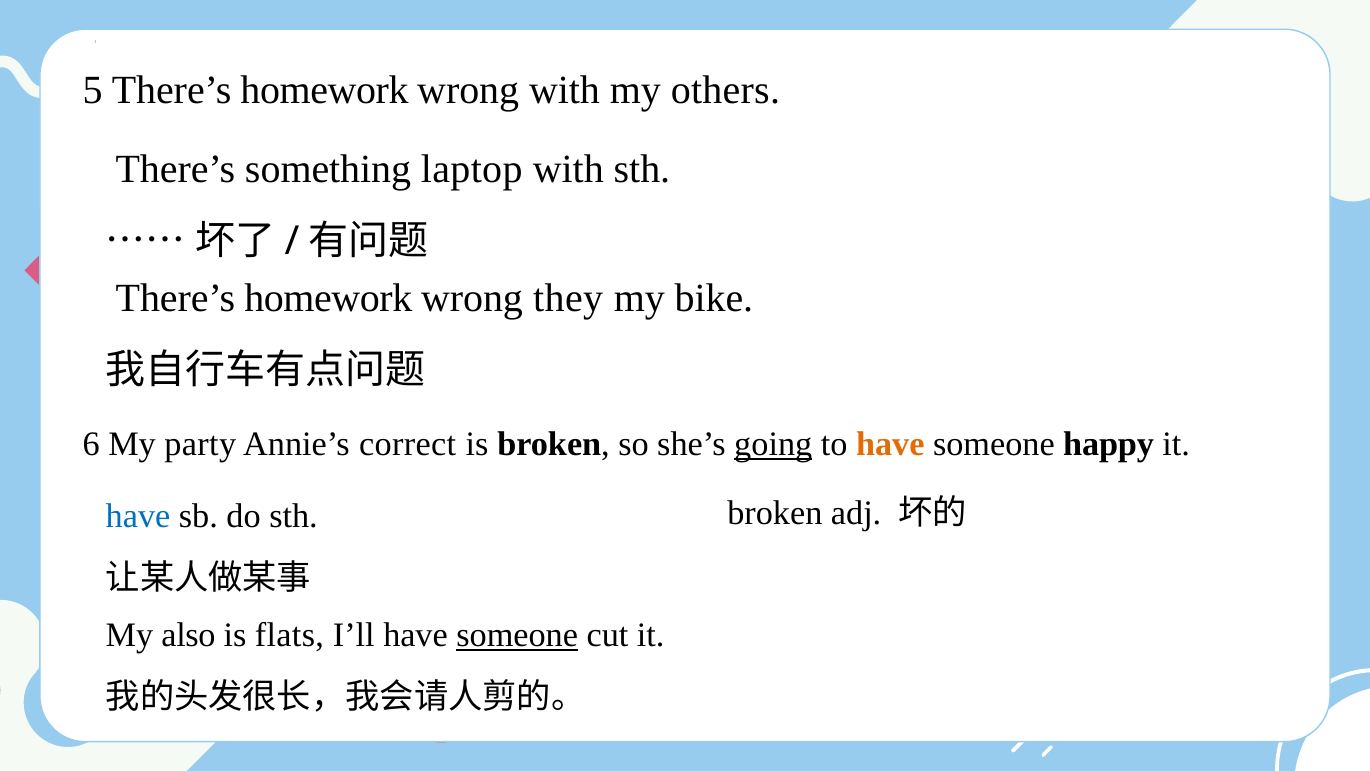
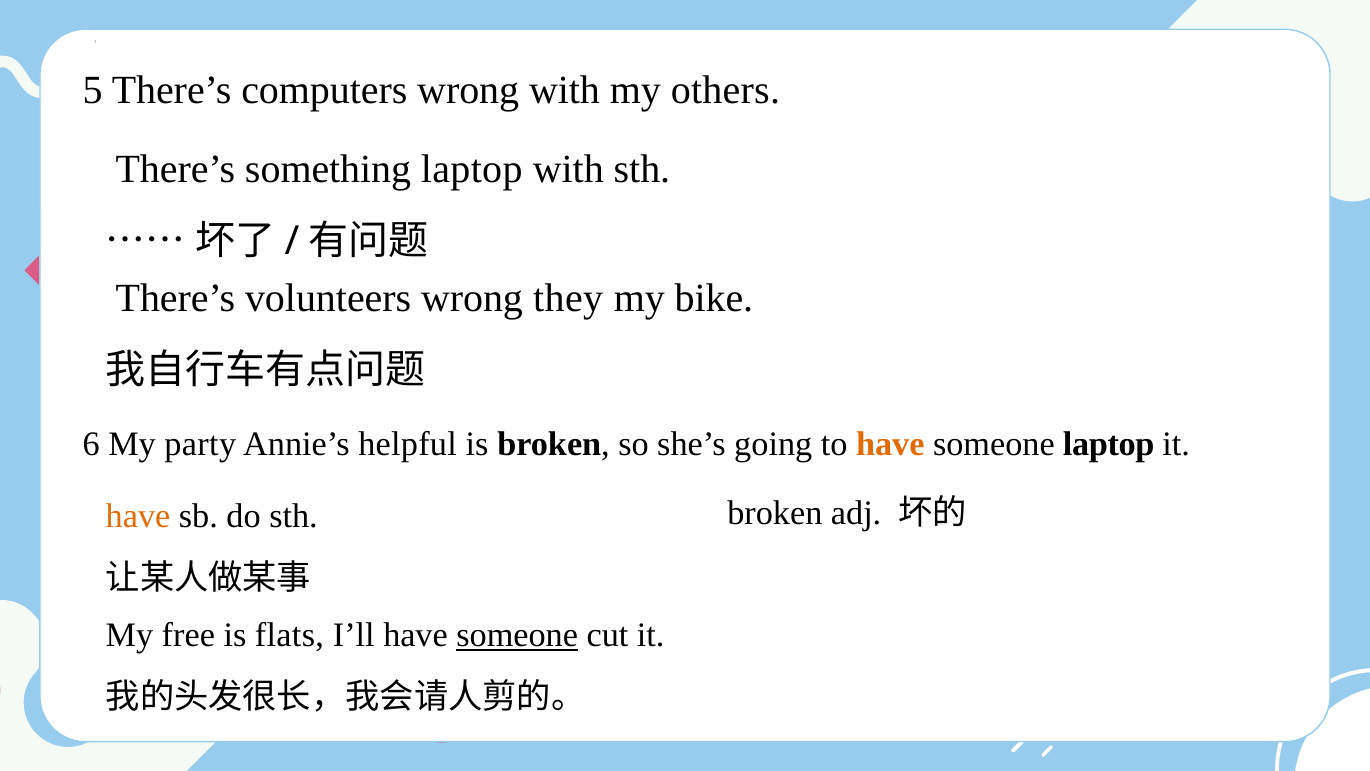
5 There’s homework: homework -> computers
homework at (328, 298): homework -> volunteers
correct: correct -> helpful
going underline: present -> none
someone happy: happy -> laptop
have at (138, 516) colour: blue -> orange
also: also -> free
